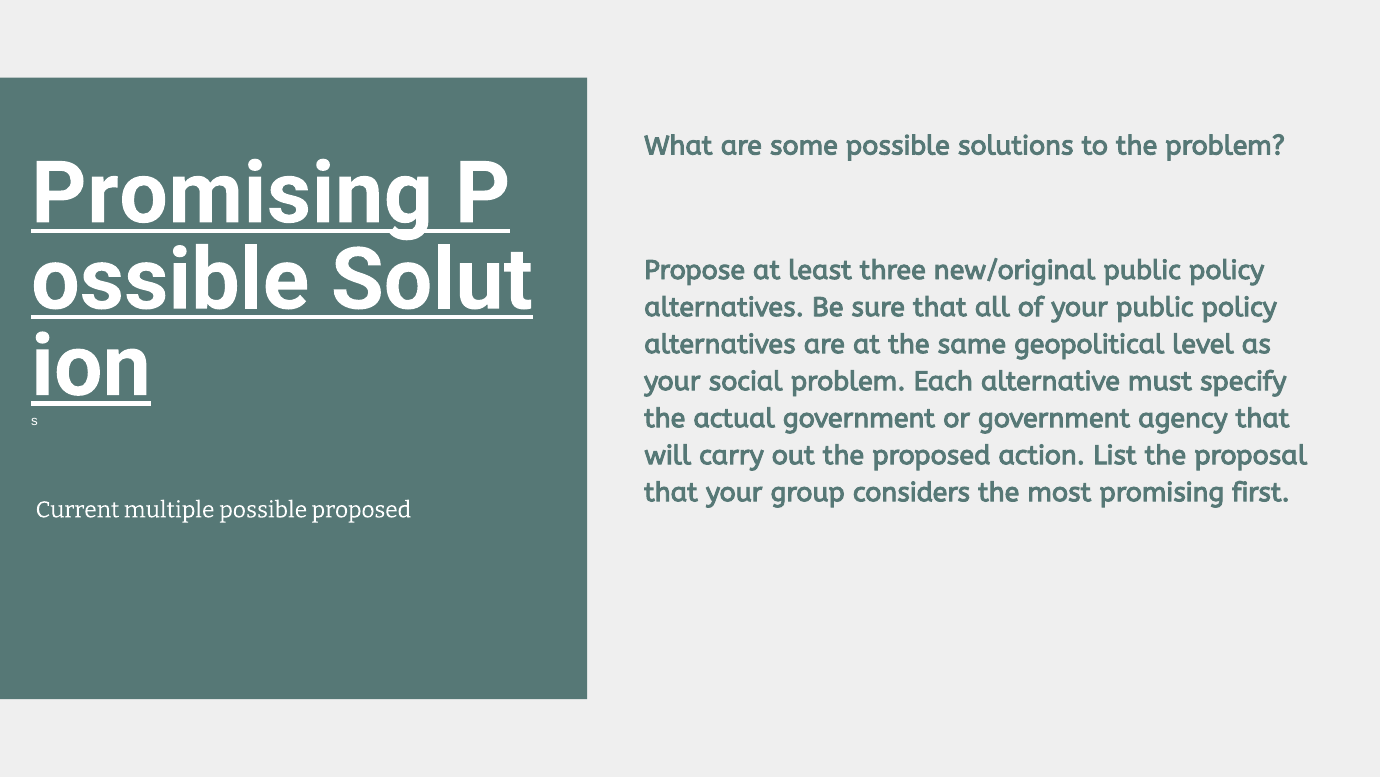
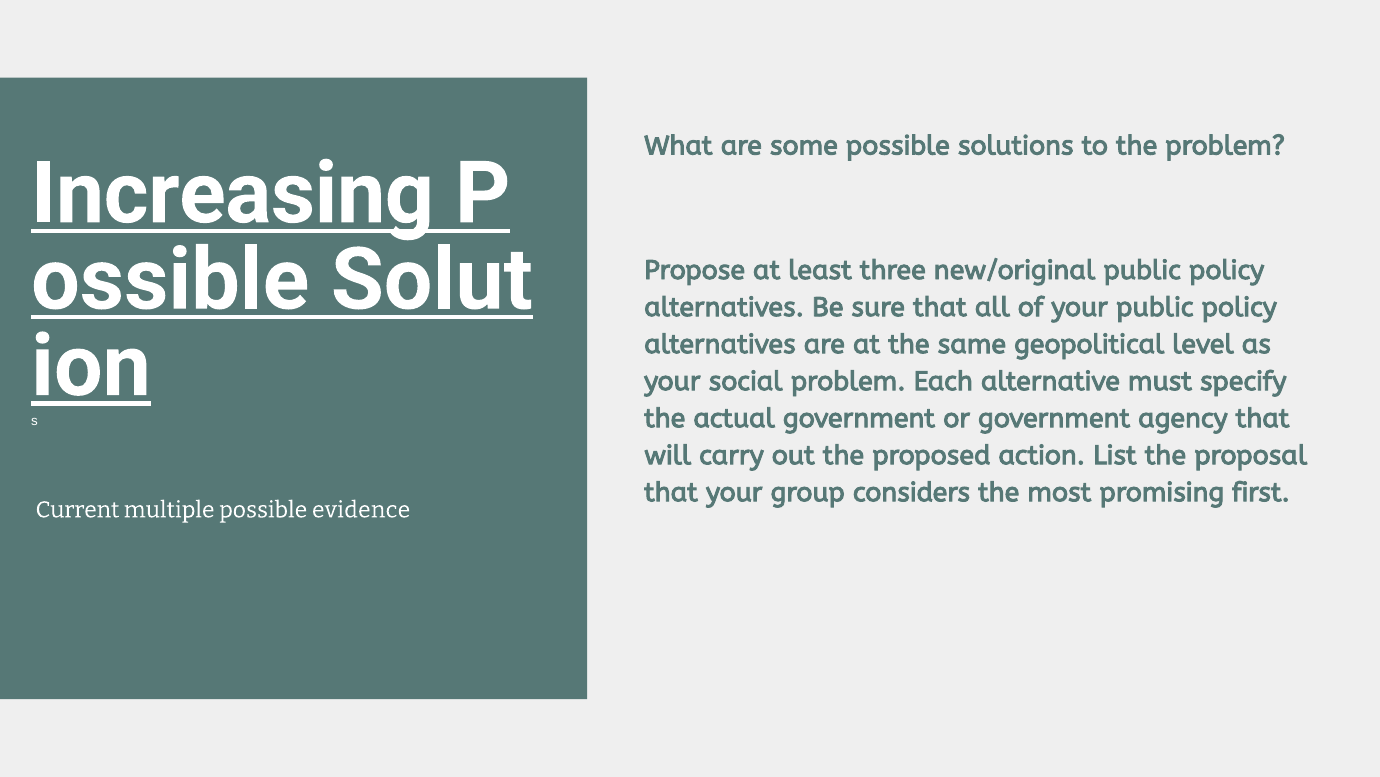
Promising at (232, 194): Promising -> Increasing
possible proposed: proposed -> evidence
